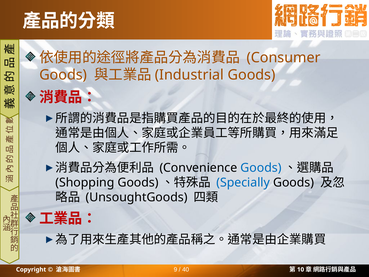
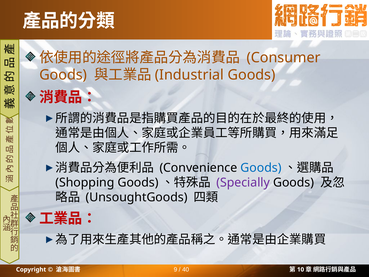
Specially colour: blue -> purple
